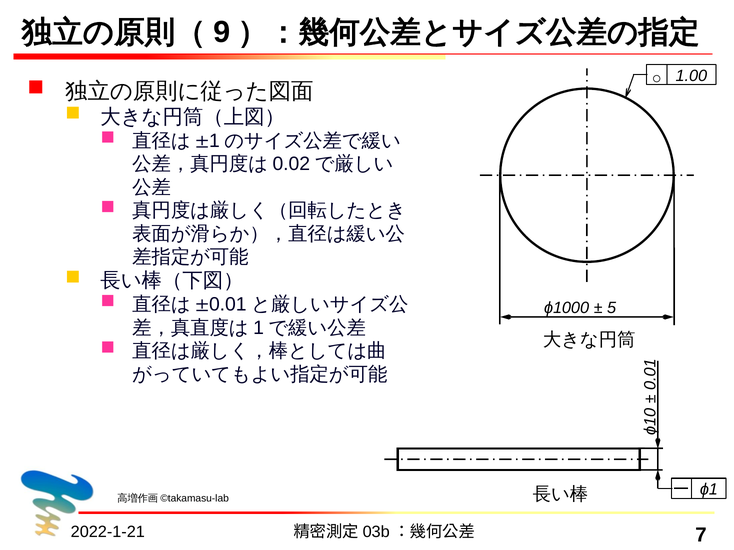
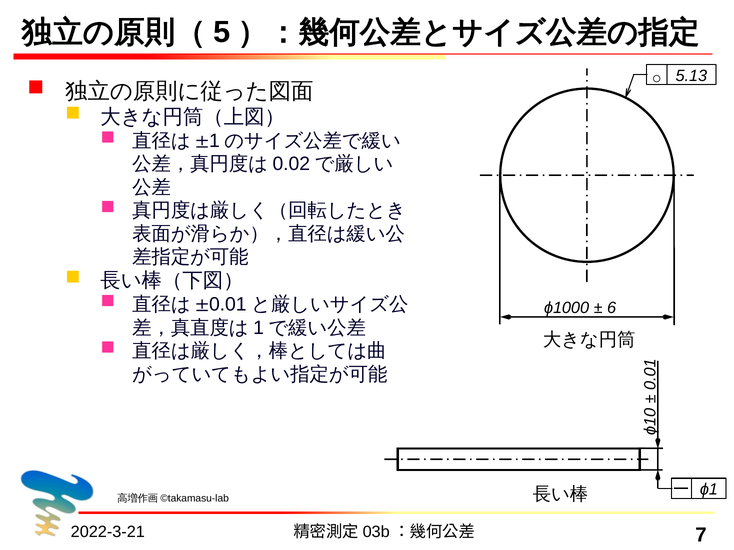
9: 9 -> 5
1.00: 1.00 -> 5.13
5: 5 -> 6
2022-1-21: 2022-1-21 -> 2022-3-21
